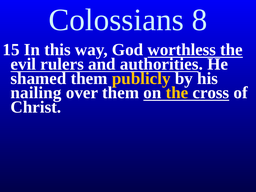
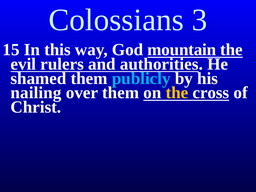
8: 8 -> 3
worthless: worthless -> mountain
publicly colour: yellow -> light blue
